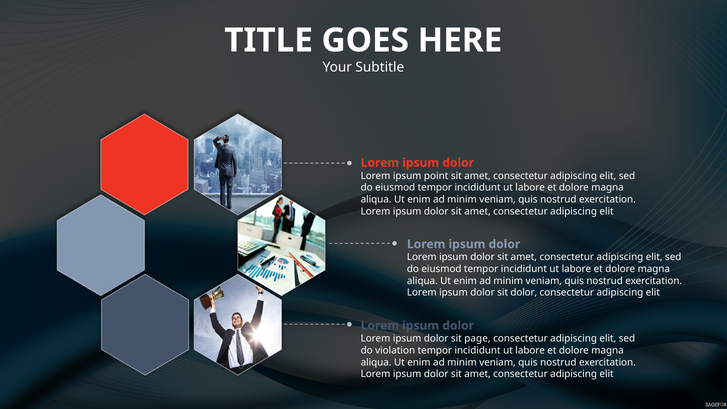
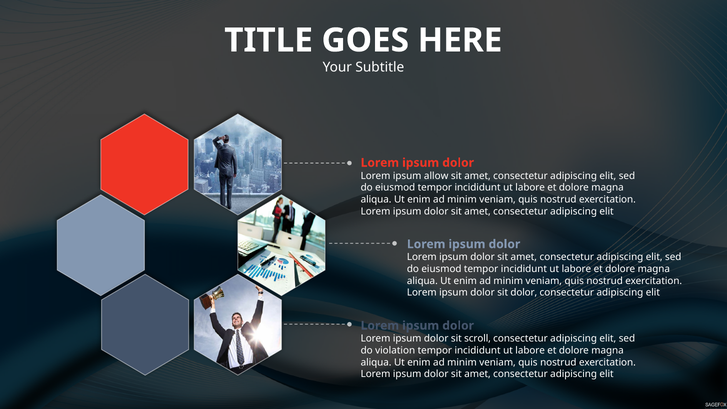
point: point -> allow
page: page -> scroll
